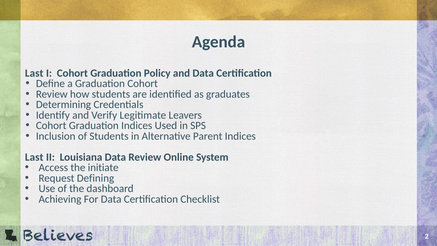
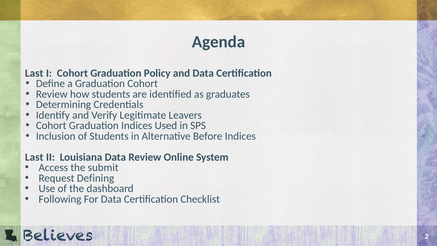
Parent: Parent -> Before
initiate: initiate -> submit
Achieving: Achieving -> Following
